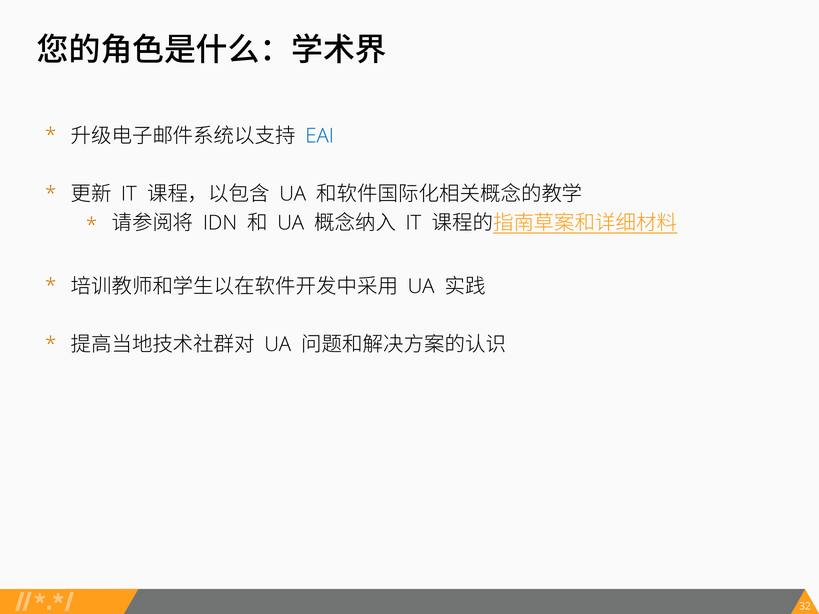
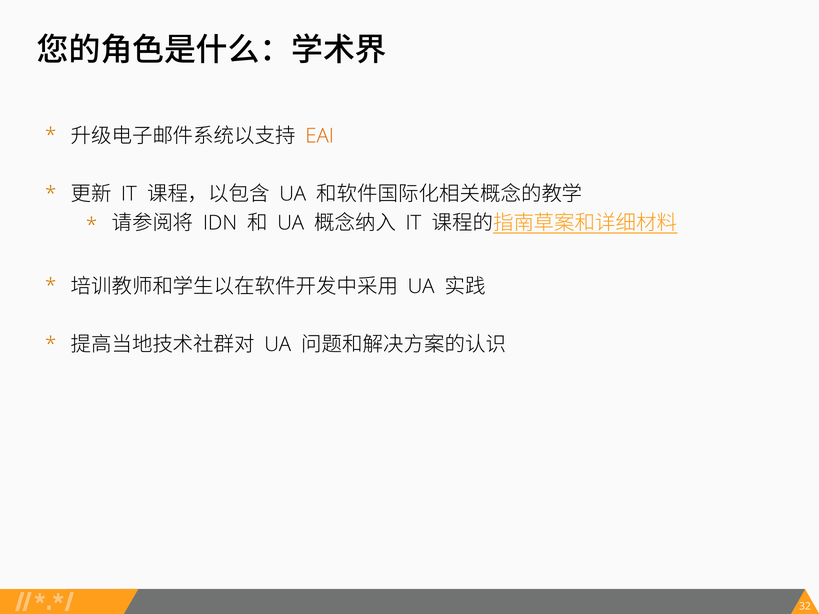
EAI colour: blue -> orange
